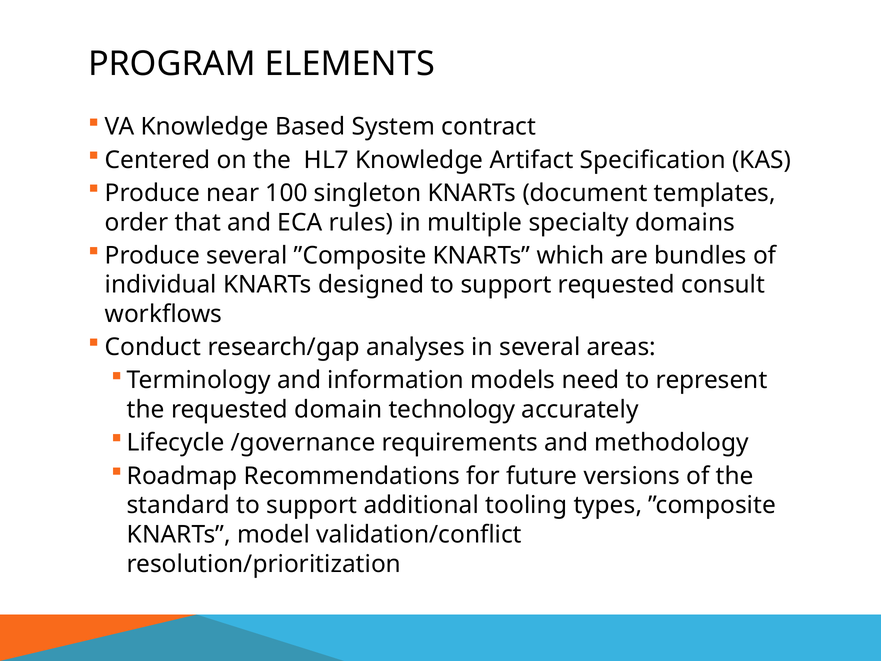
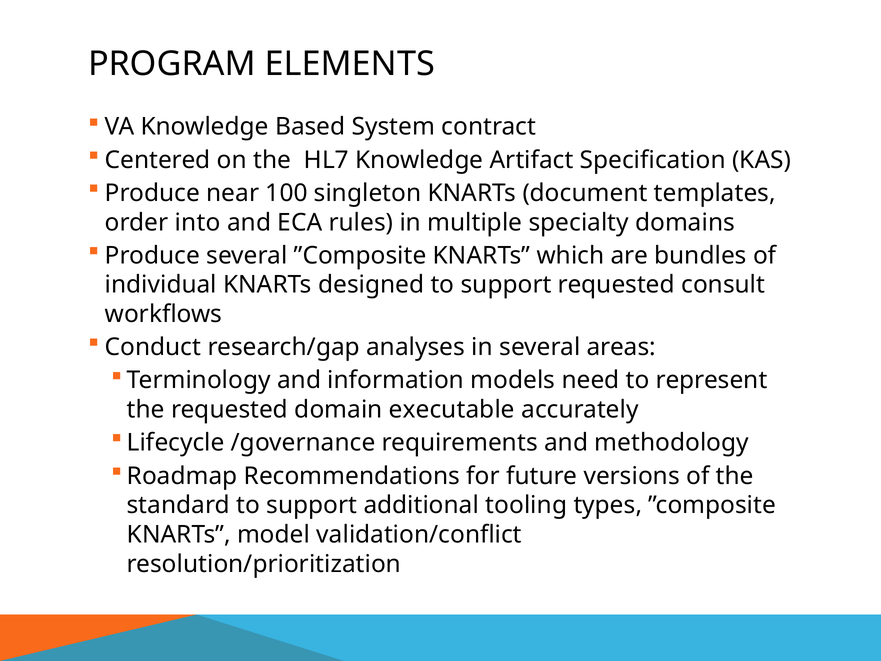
that: that -> into
technology: technology -> executable
